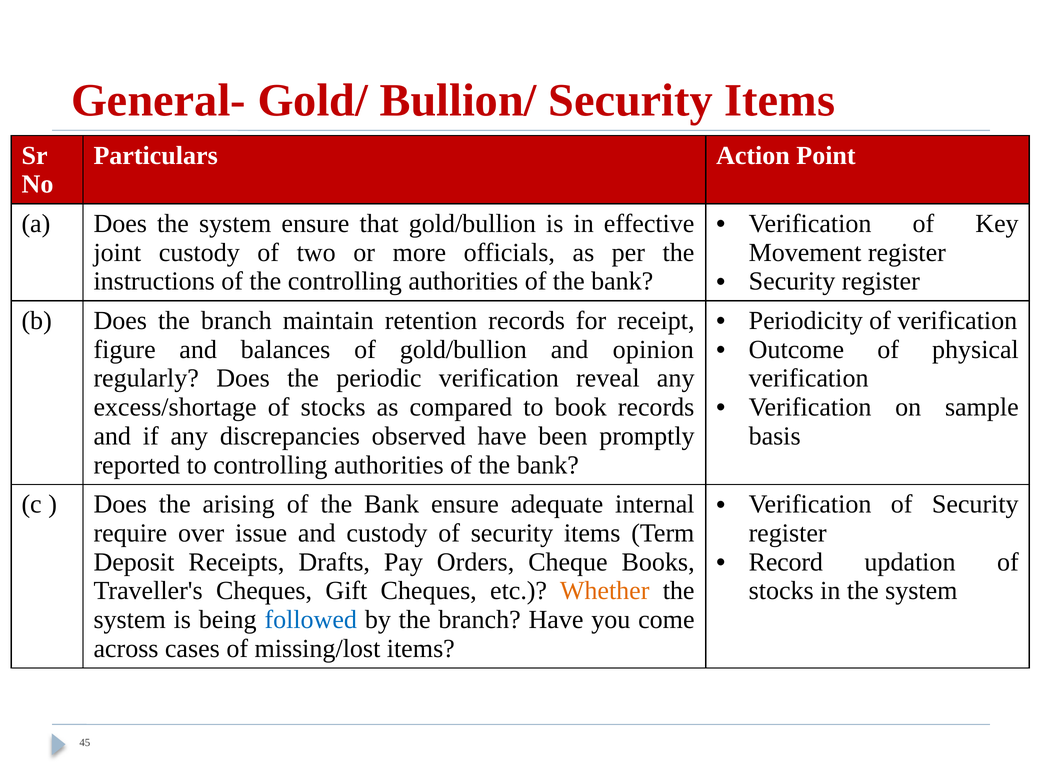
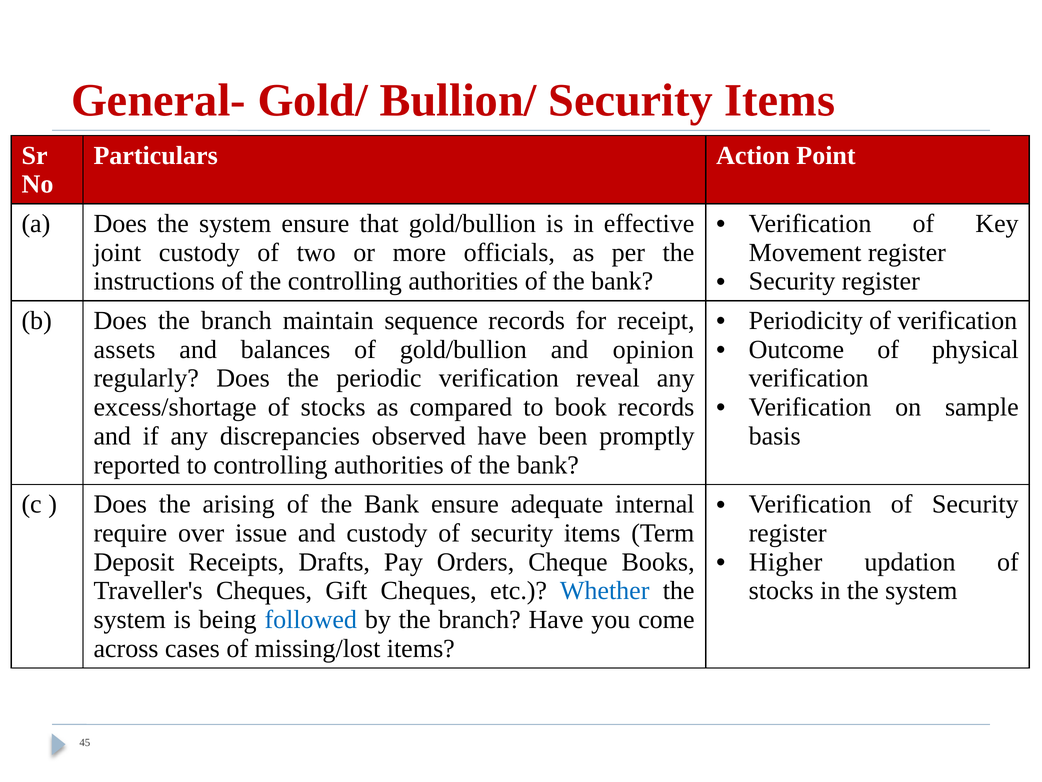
retention: retention -> sequence
figure: figure -> assets
Record: Record -> Higher
Whether colour: orange -> blue
